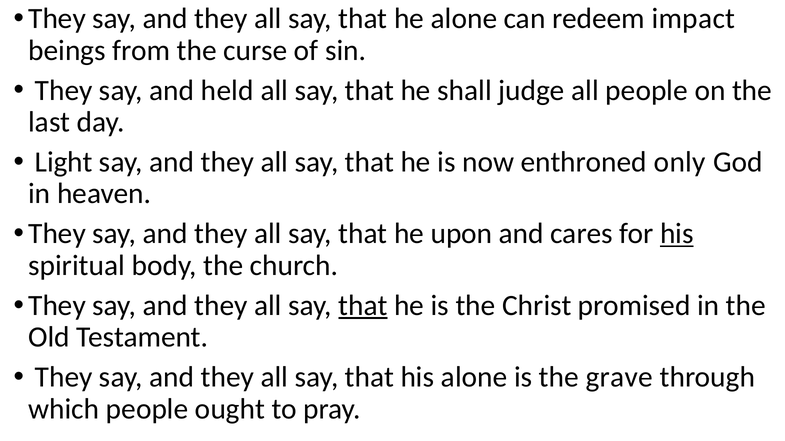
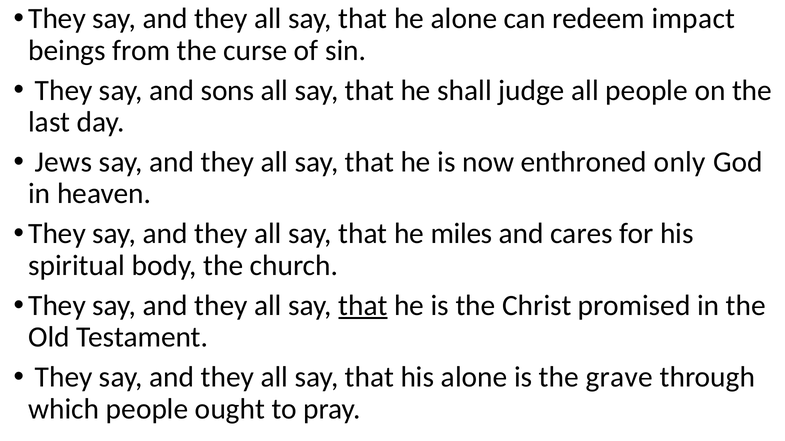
held: held -> sons
Light: Light -> Jews
upon: upon -> miles
his at (677, 234) underline: present -> none
